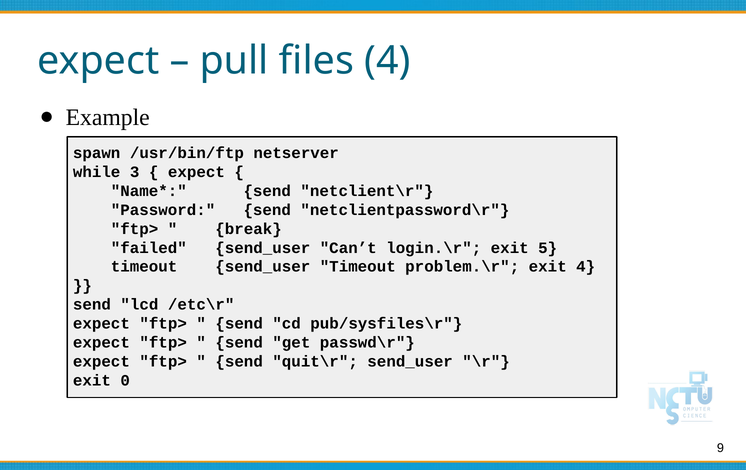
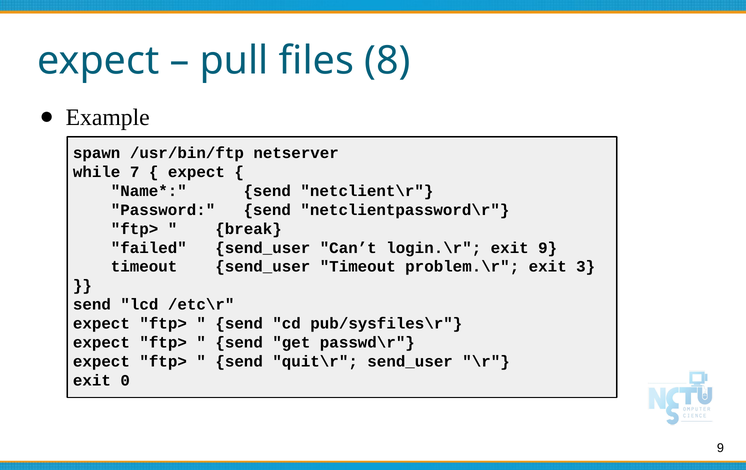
files 4: 4 -> 8
3: 3 -> 7
exit 5: 5 -> 9
exit 4: 4 -> 3
